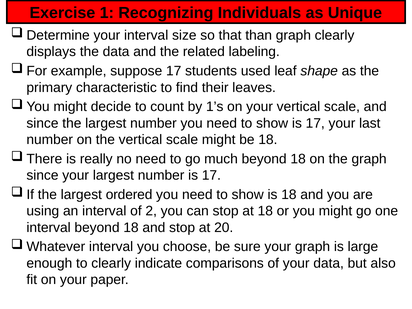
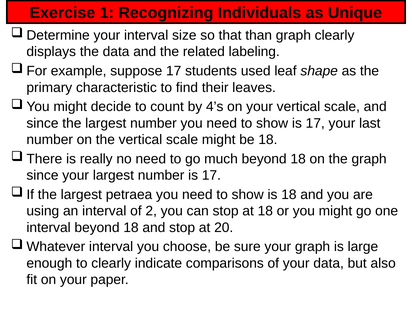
1’s: 1’s -> 4’s
ordered: ordered -> petraea
